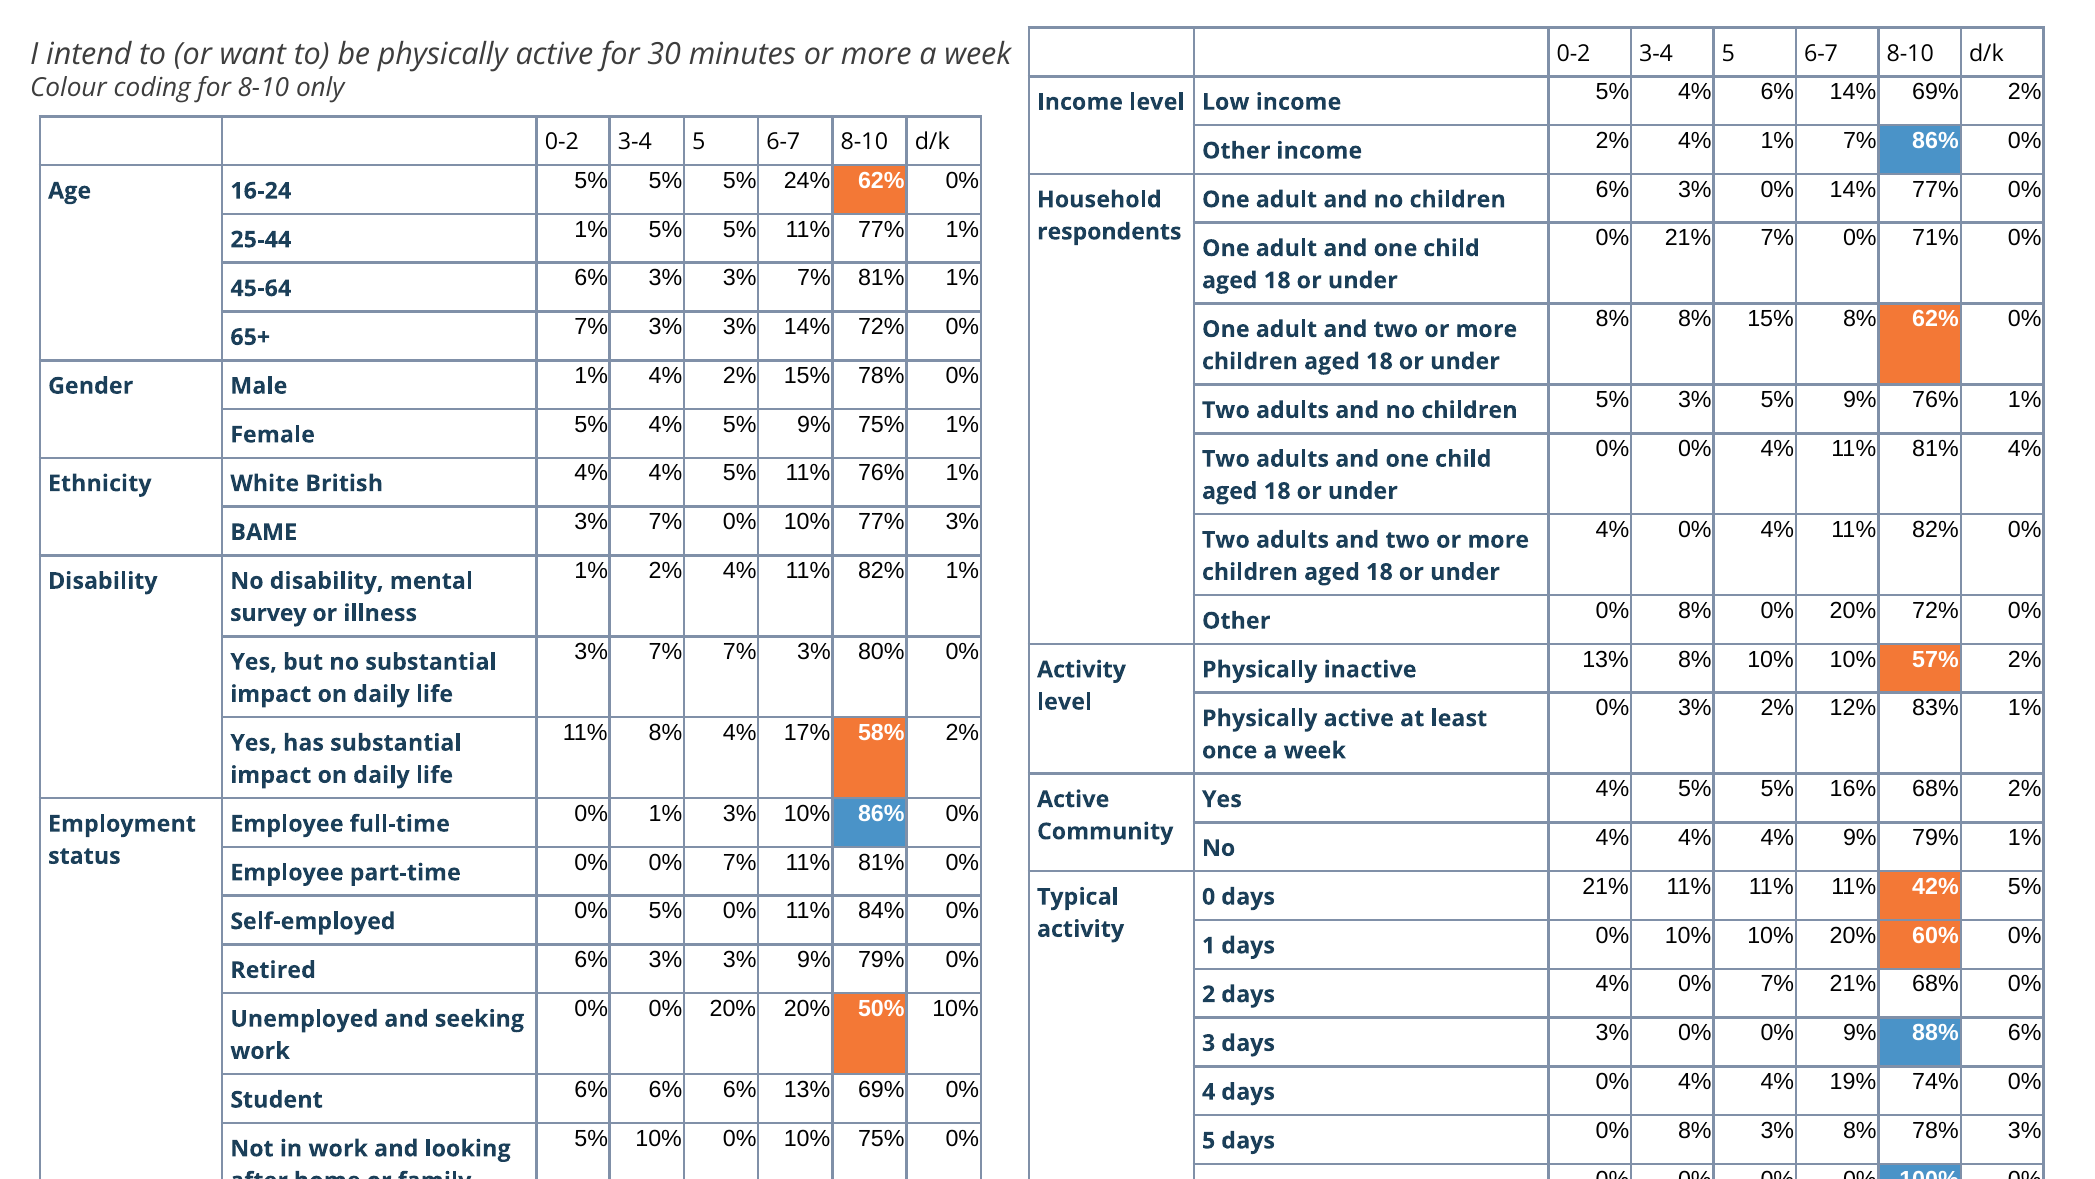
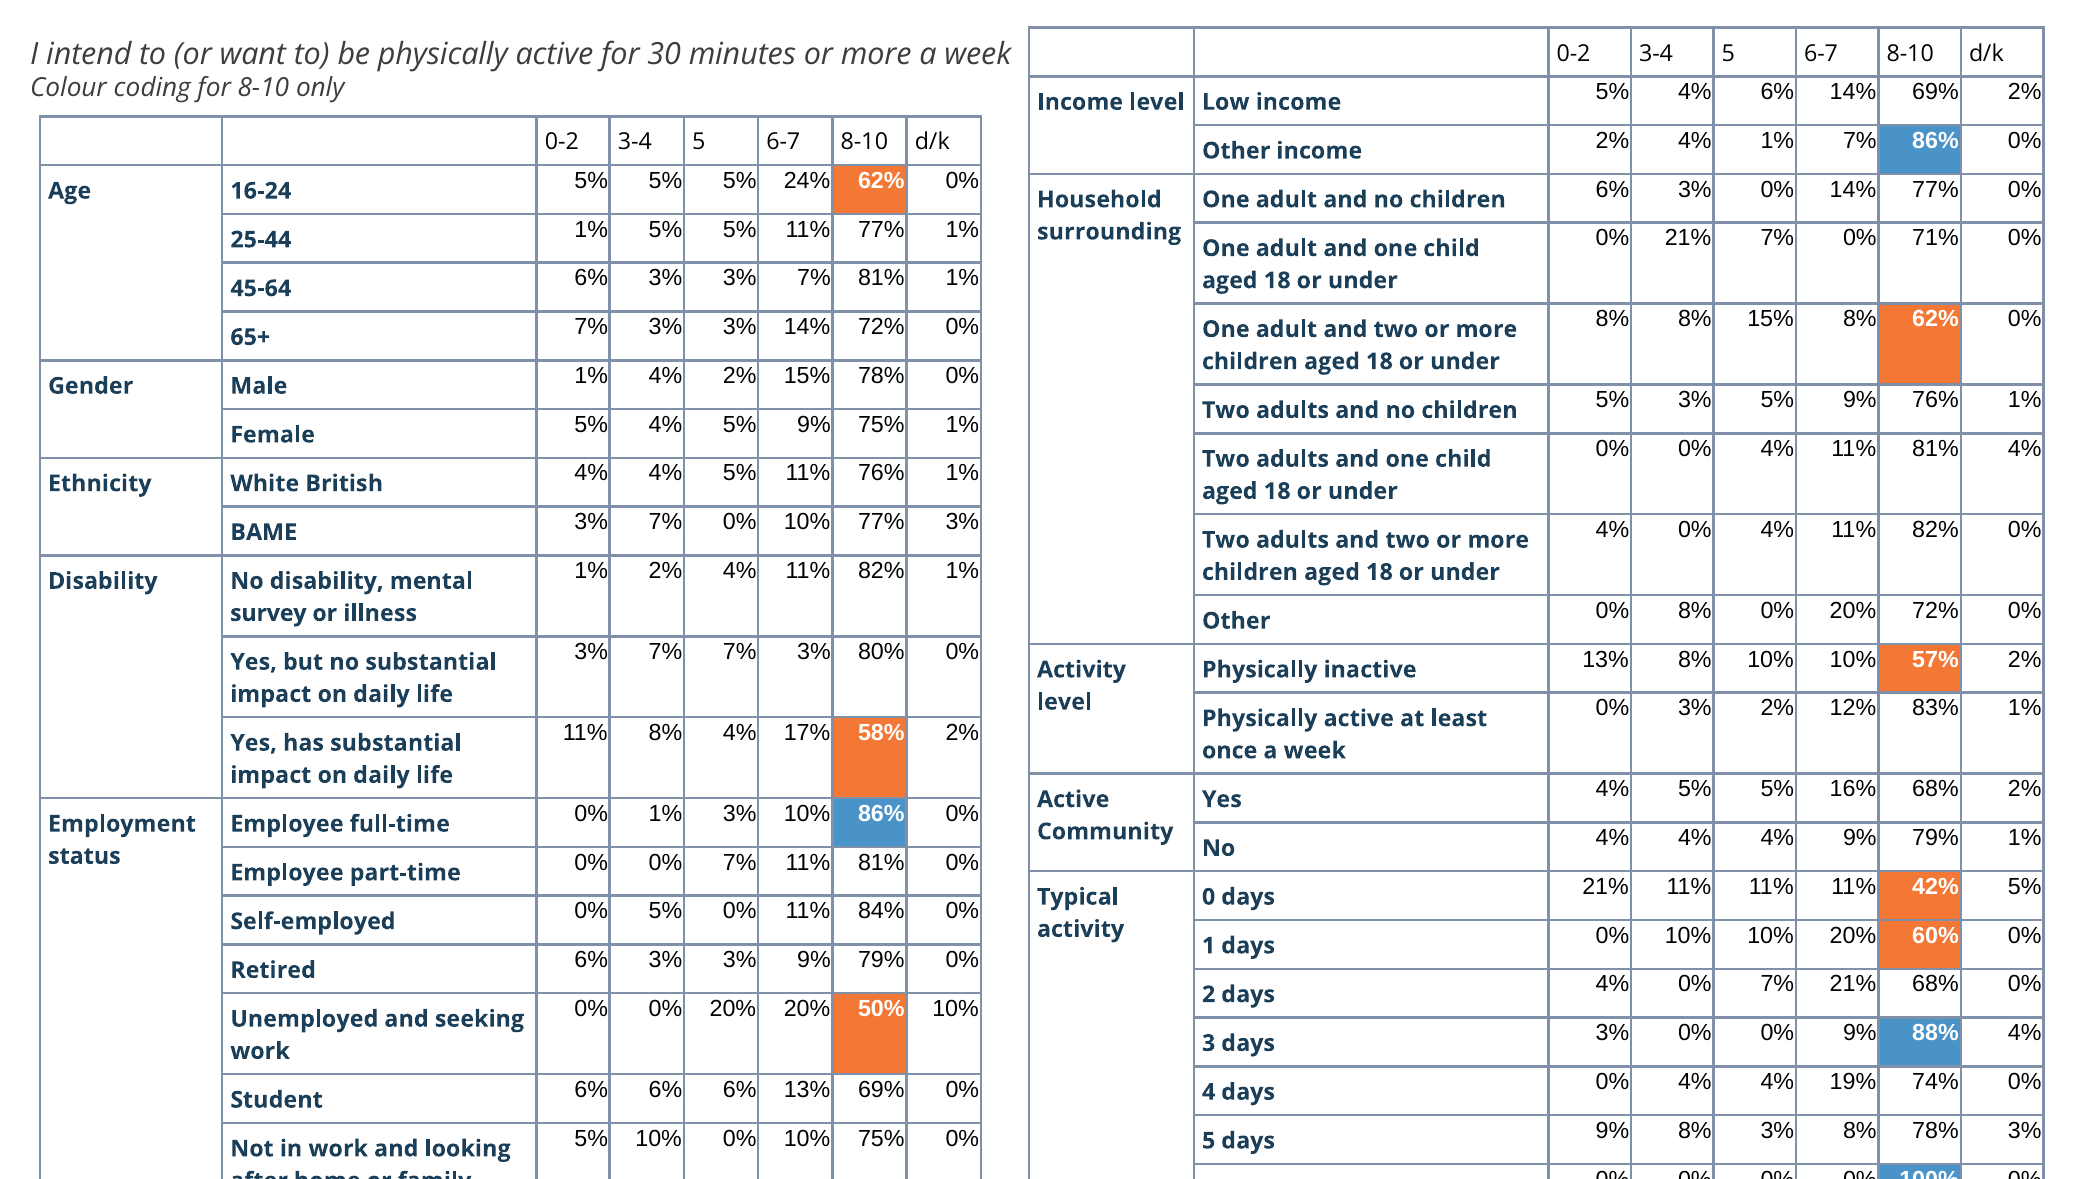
respondents: respondents -> surrounding
88% 6%: 6% -> 4%
5 days 0%: 0% -> 9%
